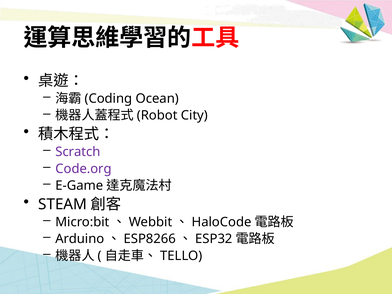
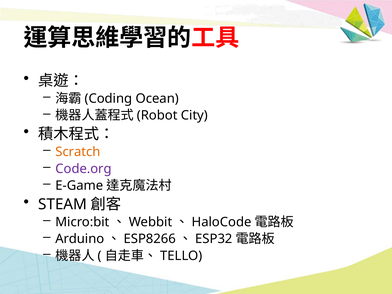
Scratch colour: purple -> orange
